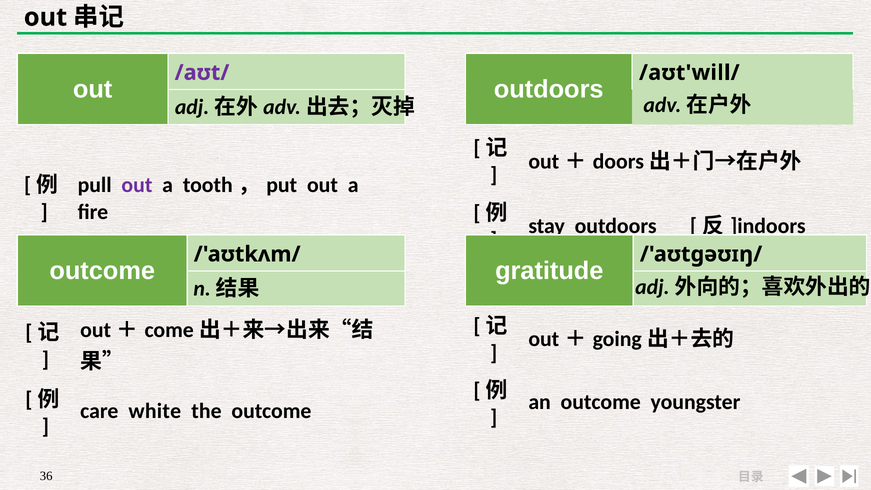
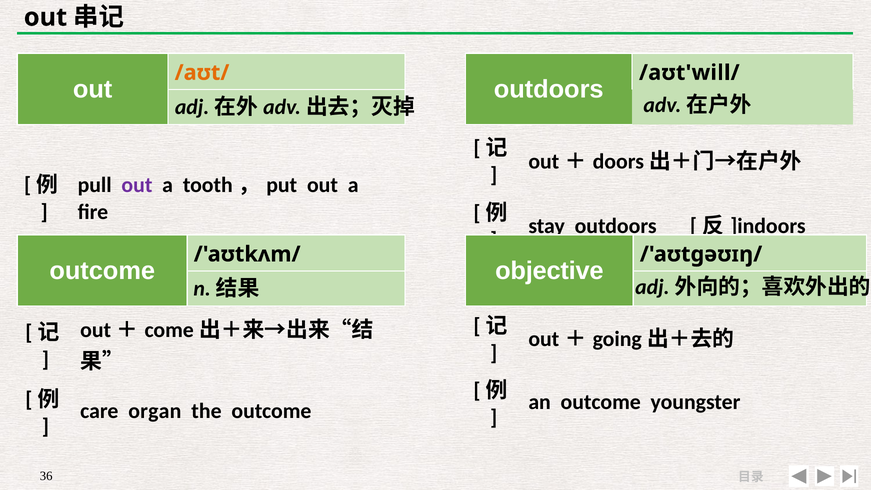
/aʊt/ colour: purple -> orange
gratitude: gratitude -> objective
white: white -> organ
